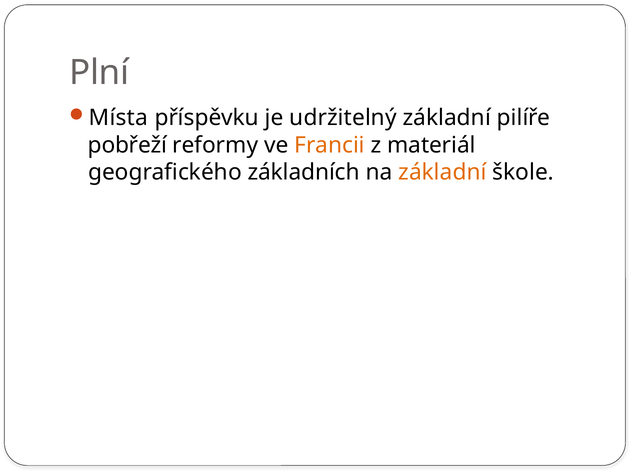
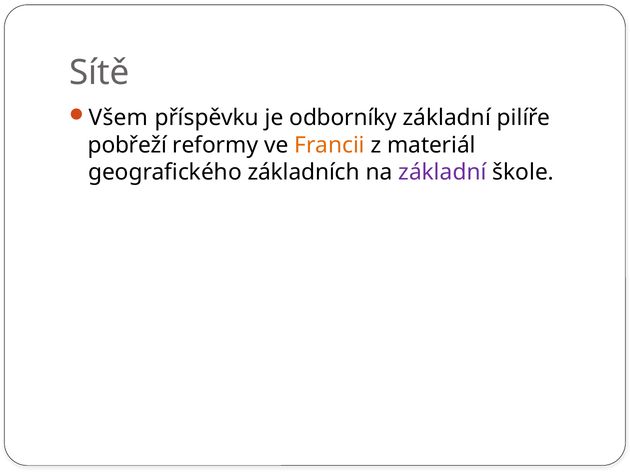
Plní: Plní -> Sítě
Místa: Místa -> Všem
udržitelný: udržitelný -> odborníky
základní at (442, 173) colour: orange -> purple
